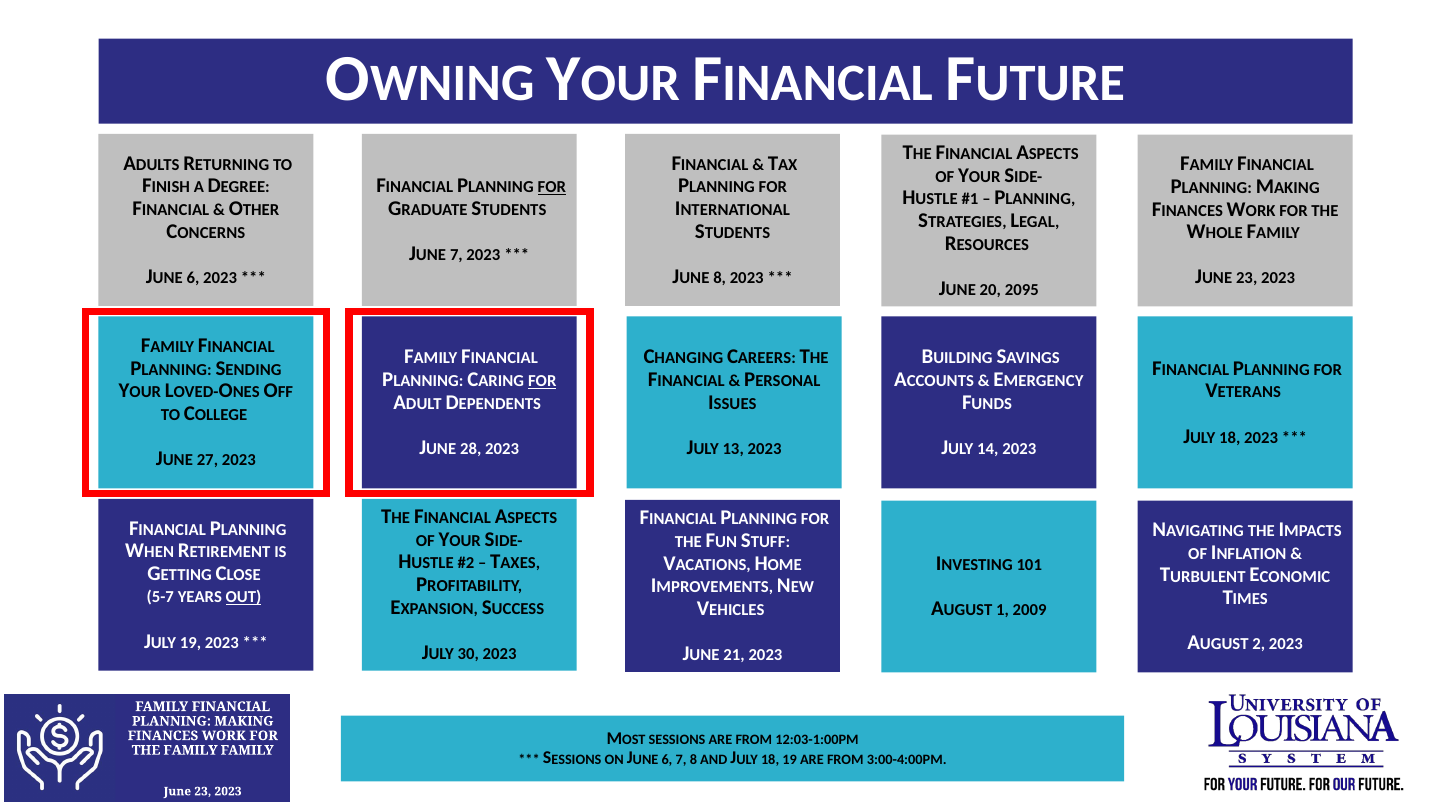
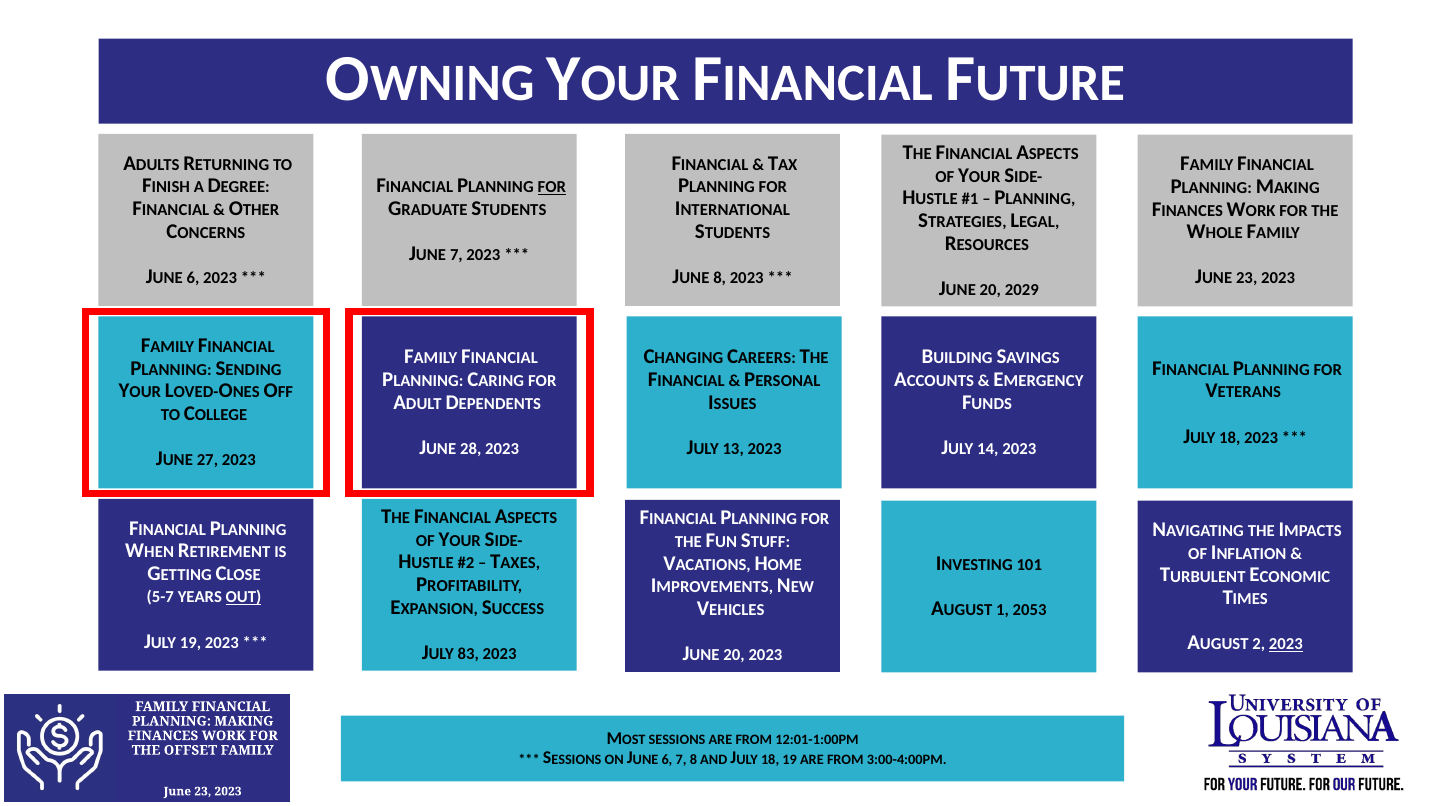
2095: 2095 -> 2029
FOR at (542, 381) underline: present -> none
2009: 2009 -> 2053
2023 at (1286, 644) underline: none -> present
30: 30 -> 83
21 at (734, 655): 21 -> 20
12:03-1:00PM: 12:03-1:00PM -> 12:01-1:00PM
THE FAMILY: FAMILY -> OFFSET
